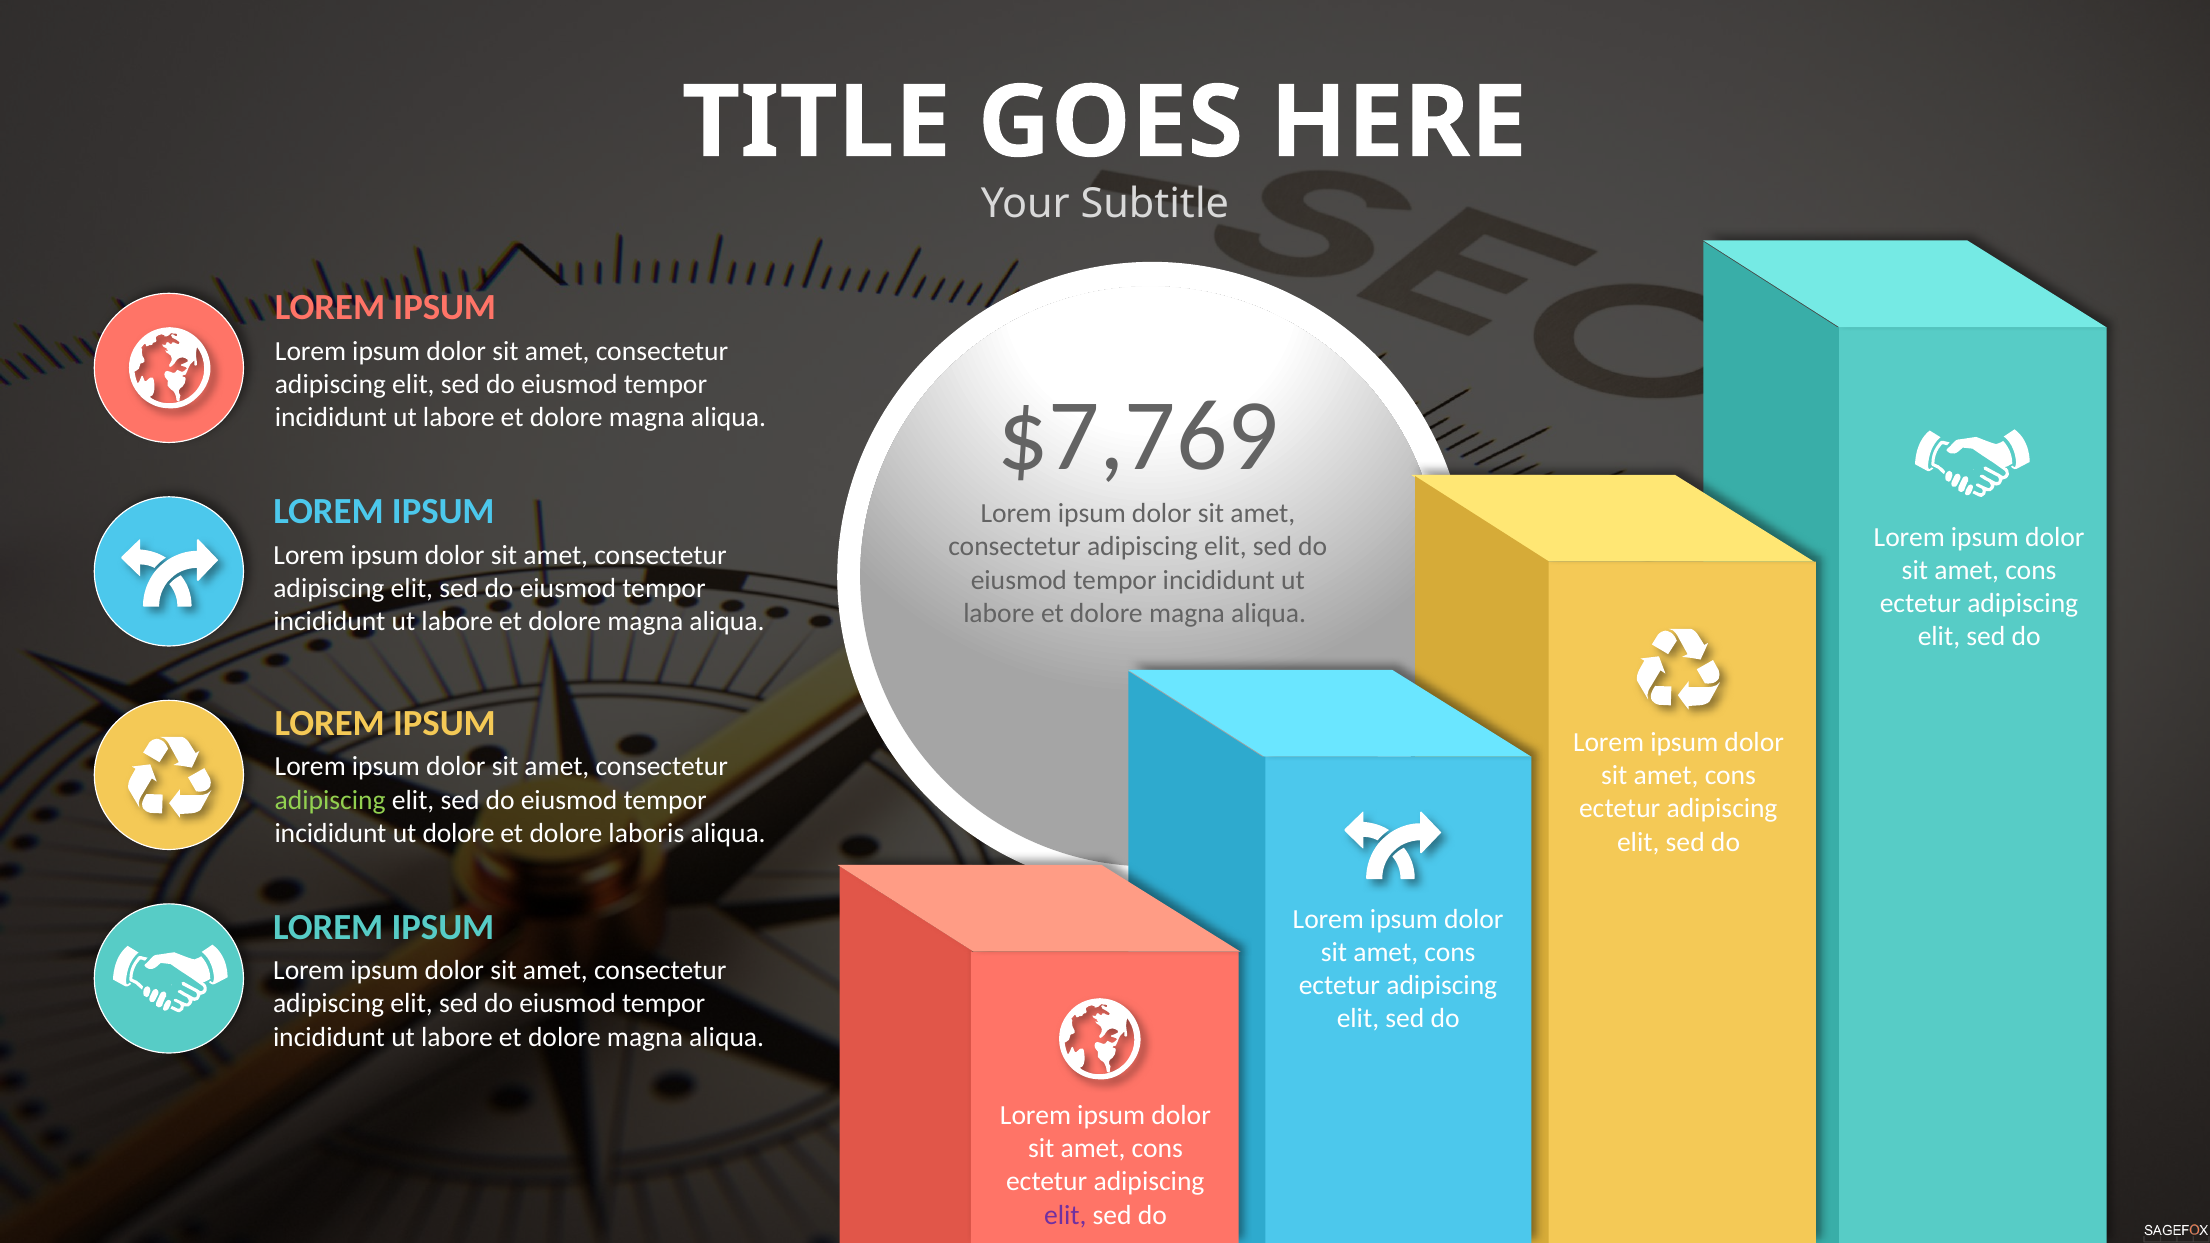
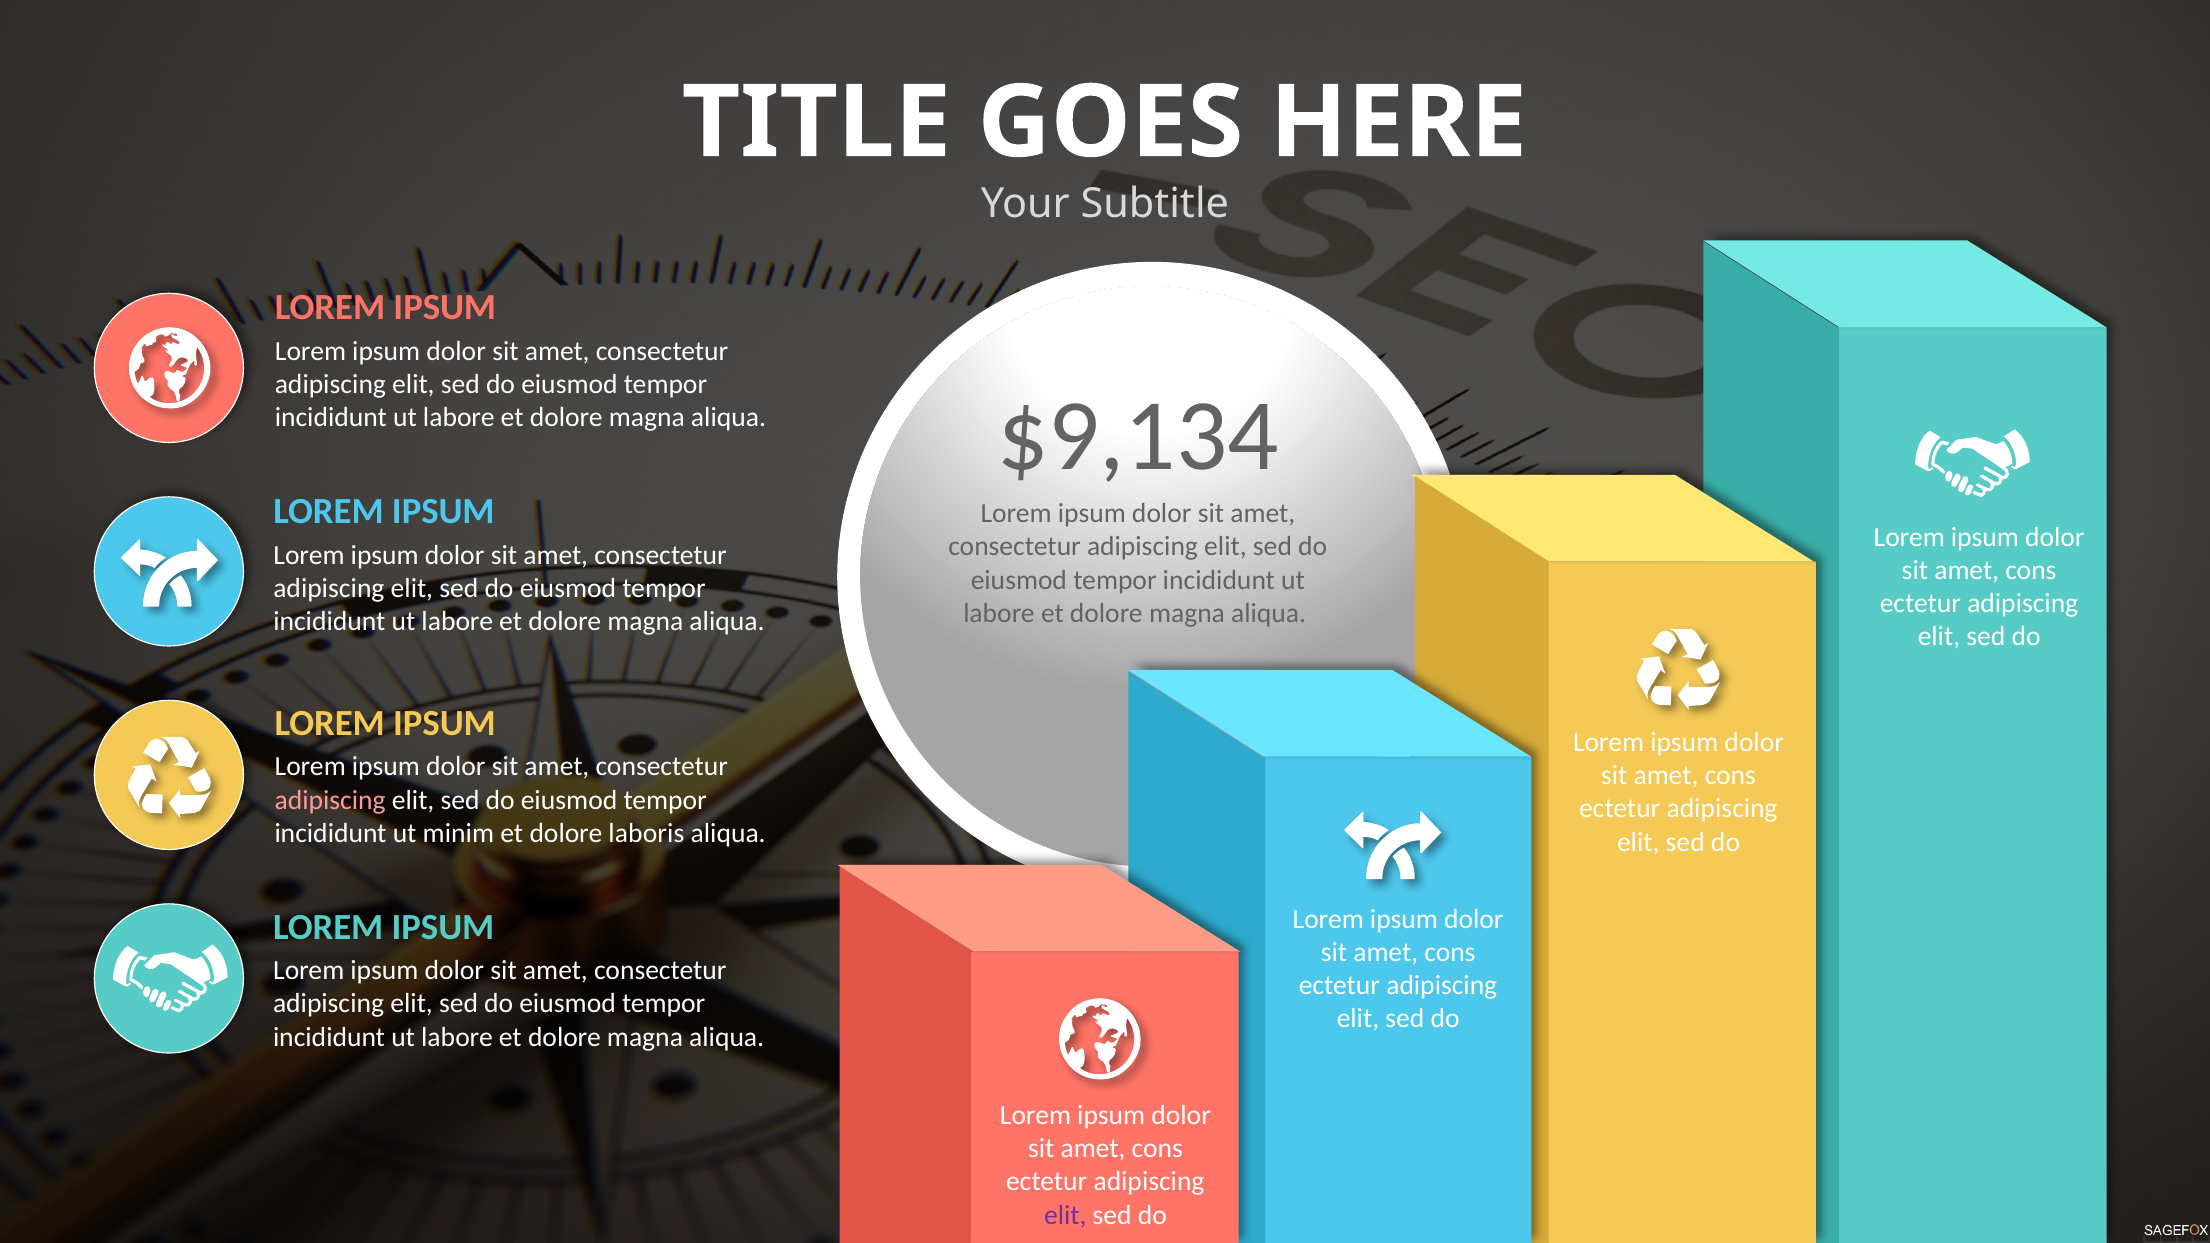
$7,769: $7,769 -> $9,134
adipiscing at (330, 800) colour: light green -> pink
ut dolore: dolore -> minim
